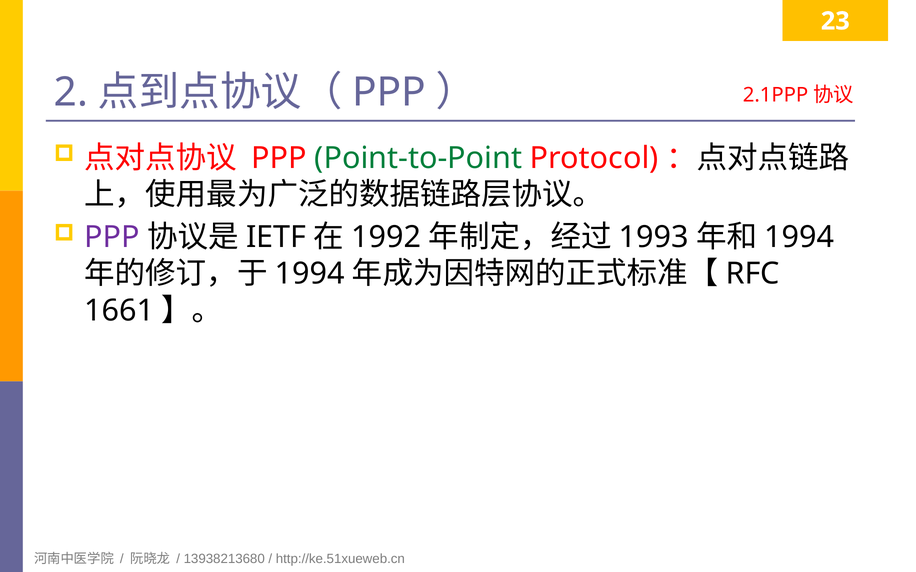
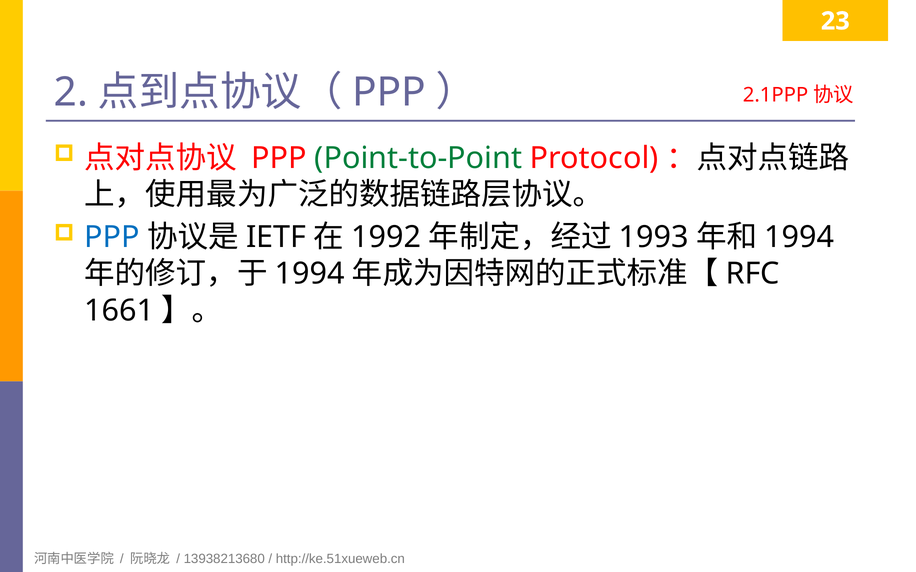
PPP at (112, 237) colour: purple -> blue
